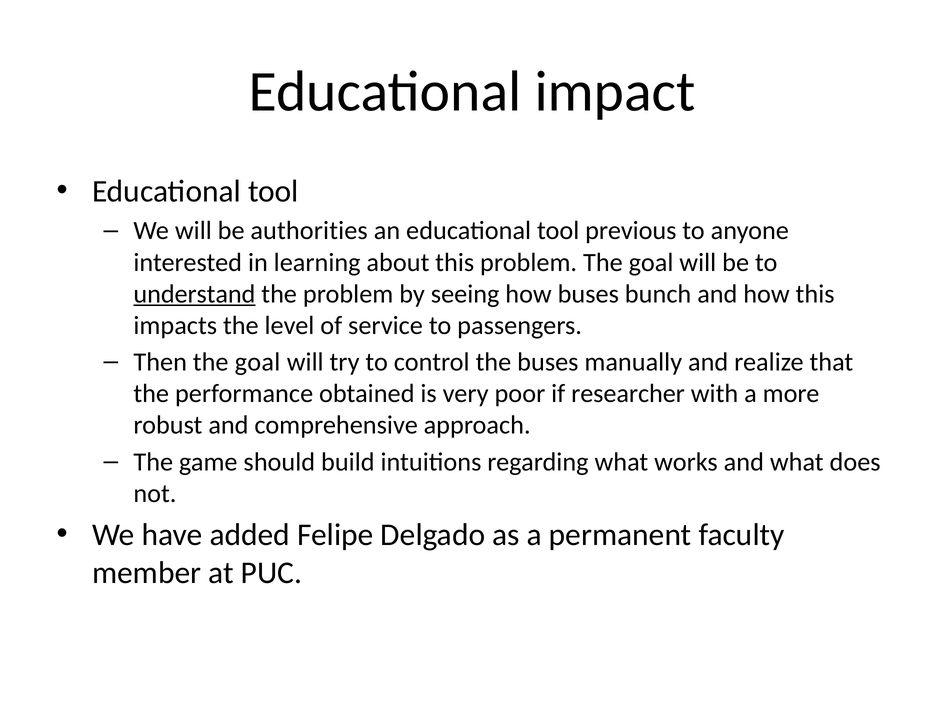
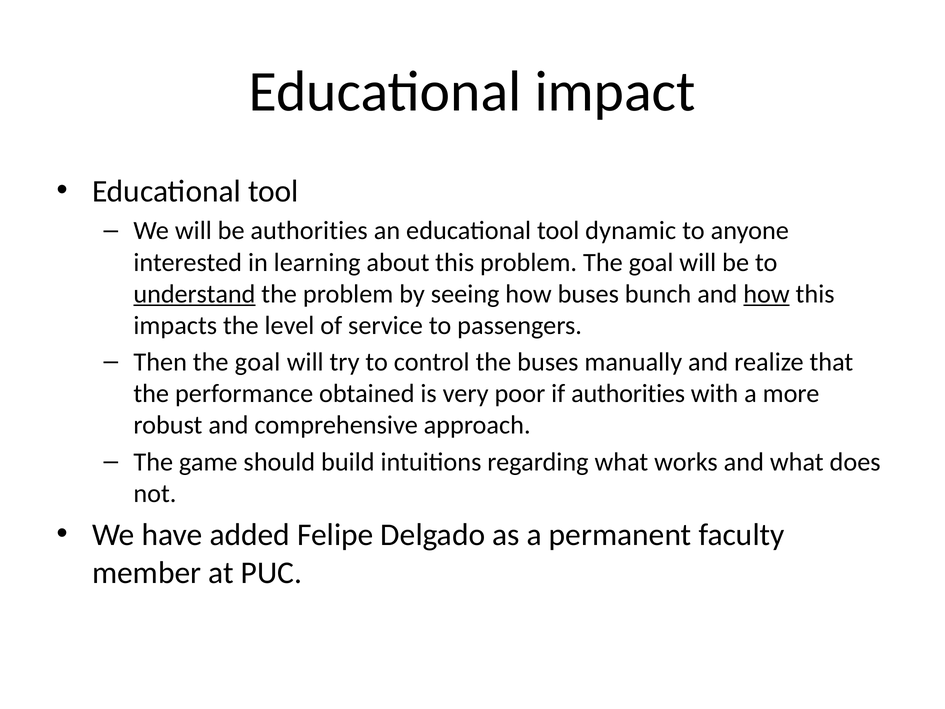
previous: previous -> dynamic
how at (767, 294) underline: none -> present
if researcher: researcher -> authorities
